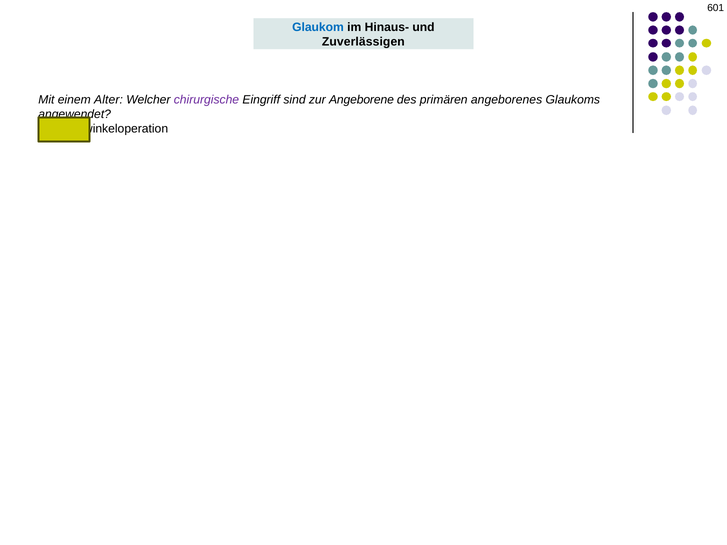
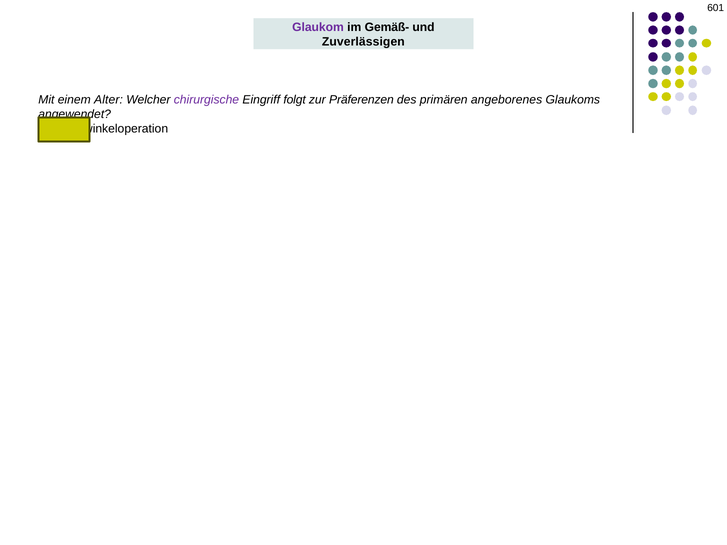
Glaukom colour: blue -> purple
Hinaus-: Hinaus- -> Gemäß-
sind: sind -> folgt
Angeborene: Angeborene -> Präferenzen
